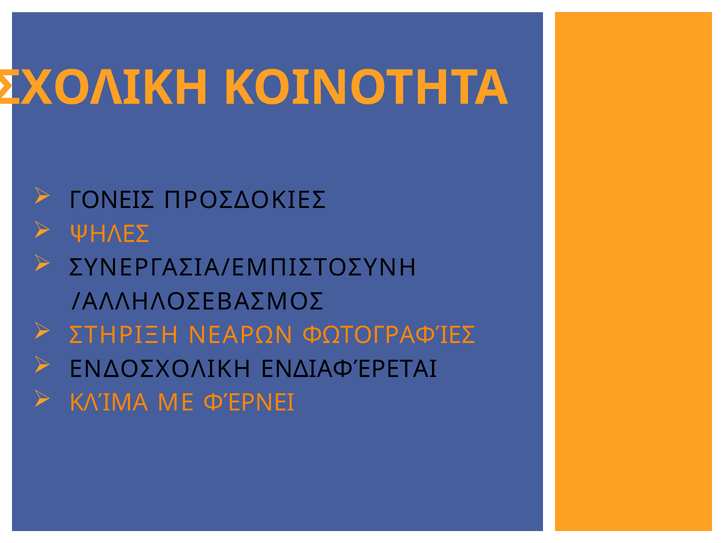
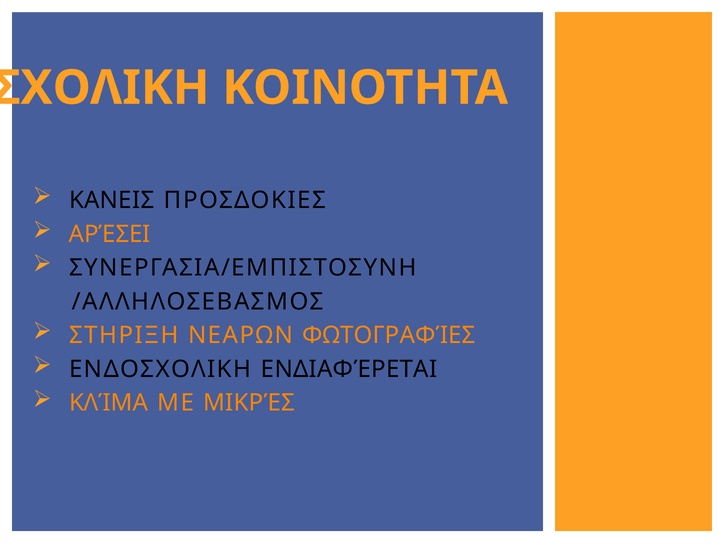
ΓΟΝΕΙΣ: ΓΟΝΕΙΣ -> ΚΑΝΕΙΣ
ΨΗΛΕΣ: ΨΗΛΕΣ -> ΑΡΈΣΕΙ
ΦΈΡΝΕΙ: ΦΈΡΝΕΙ -> ΜΙΚΡΈΣ
